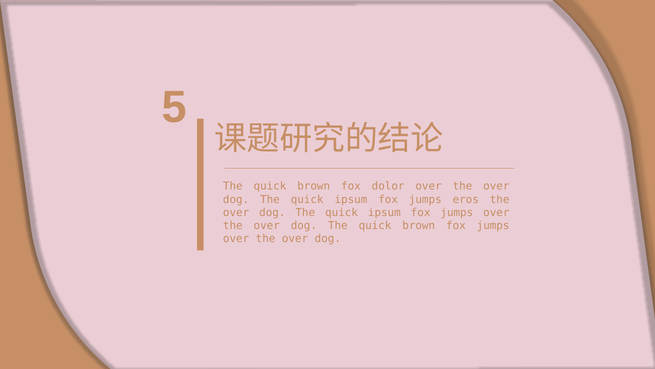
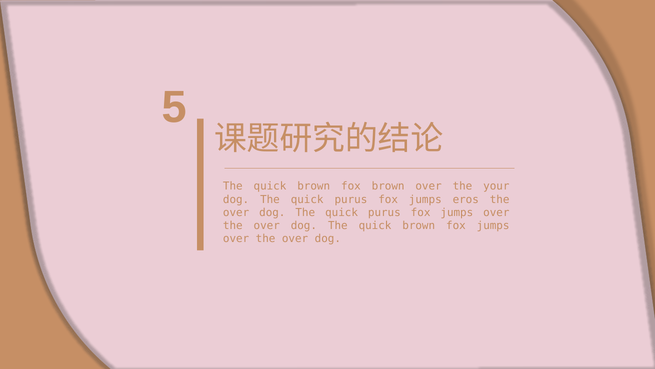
fox dolor: dolor -> brown
over at (496, 186): over -> your
ipsum at (351, 199): ipsum -> purus
ipsum at (384, 212): ipsum -> purus
